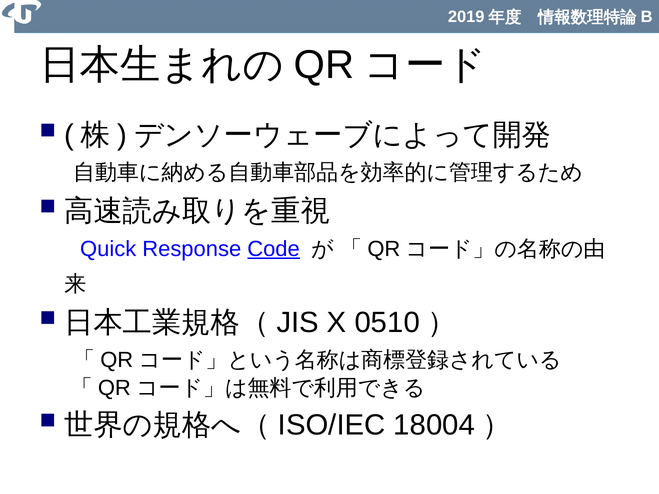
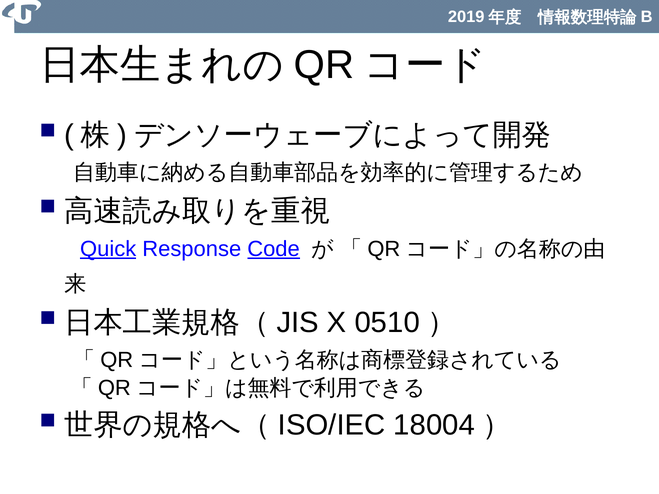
Quick underline: none -> present
